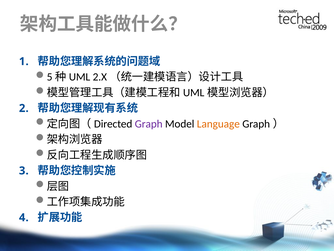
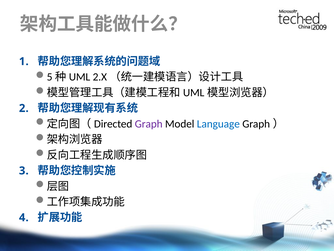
Language colour: orange -> blue
